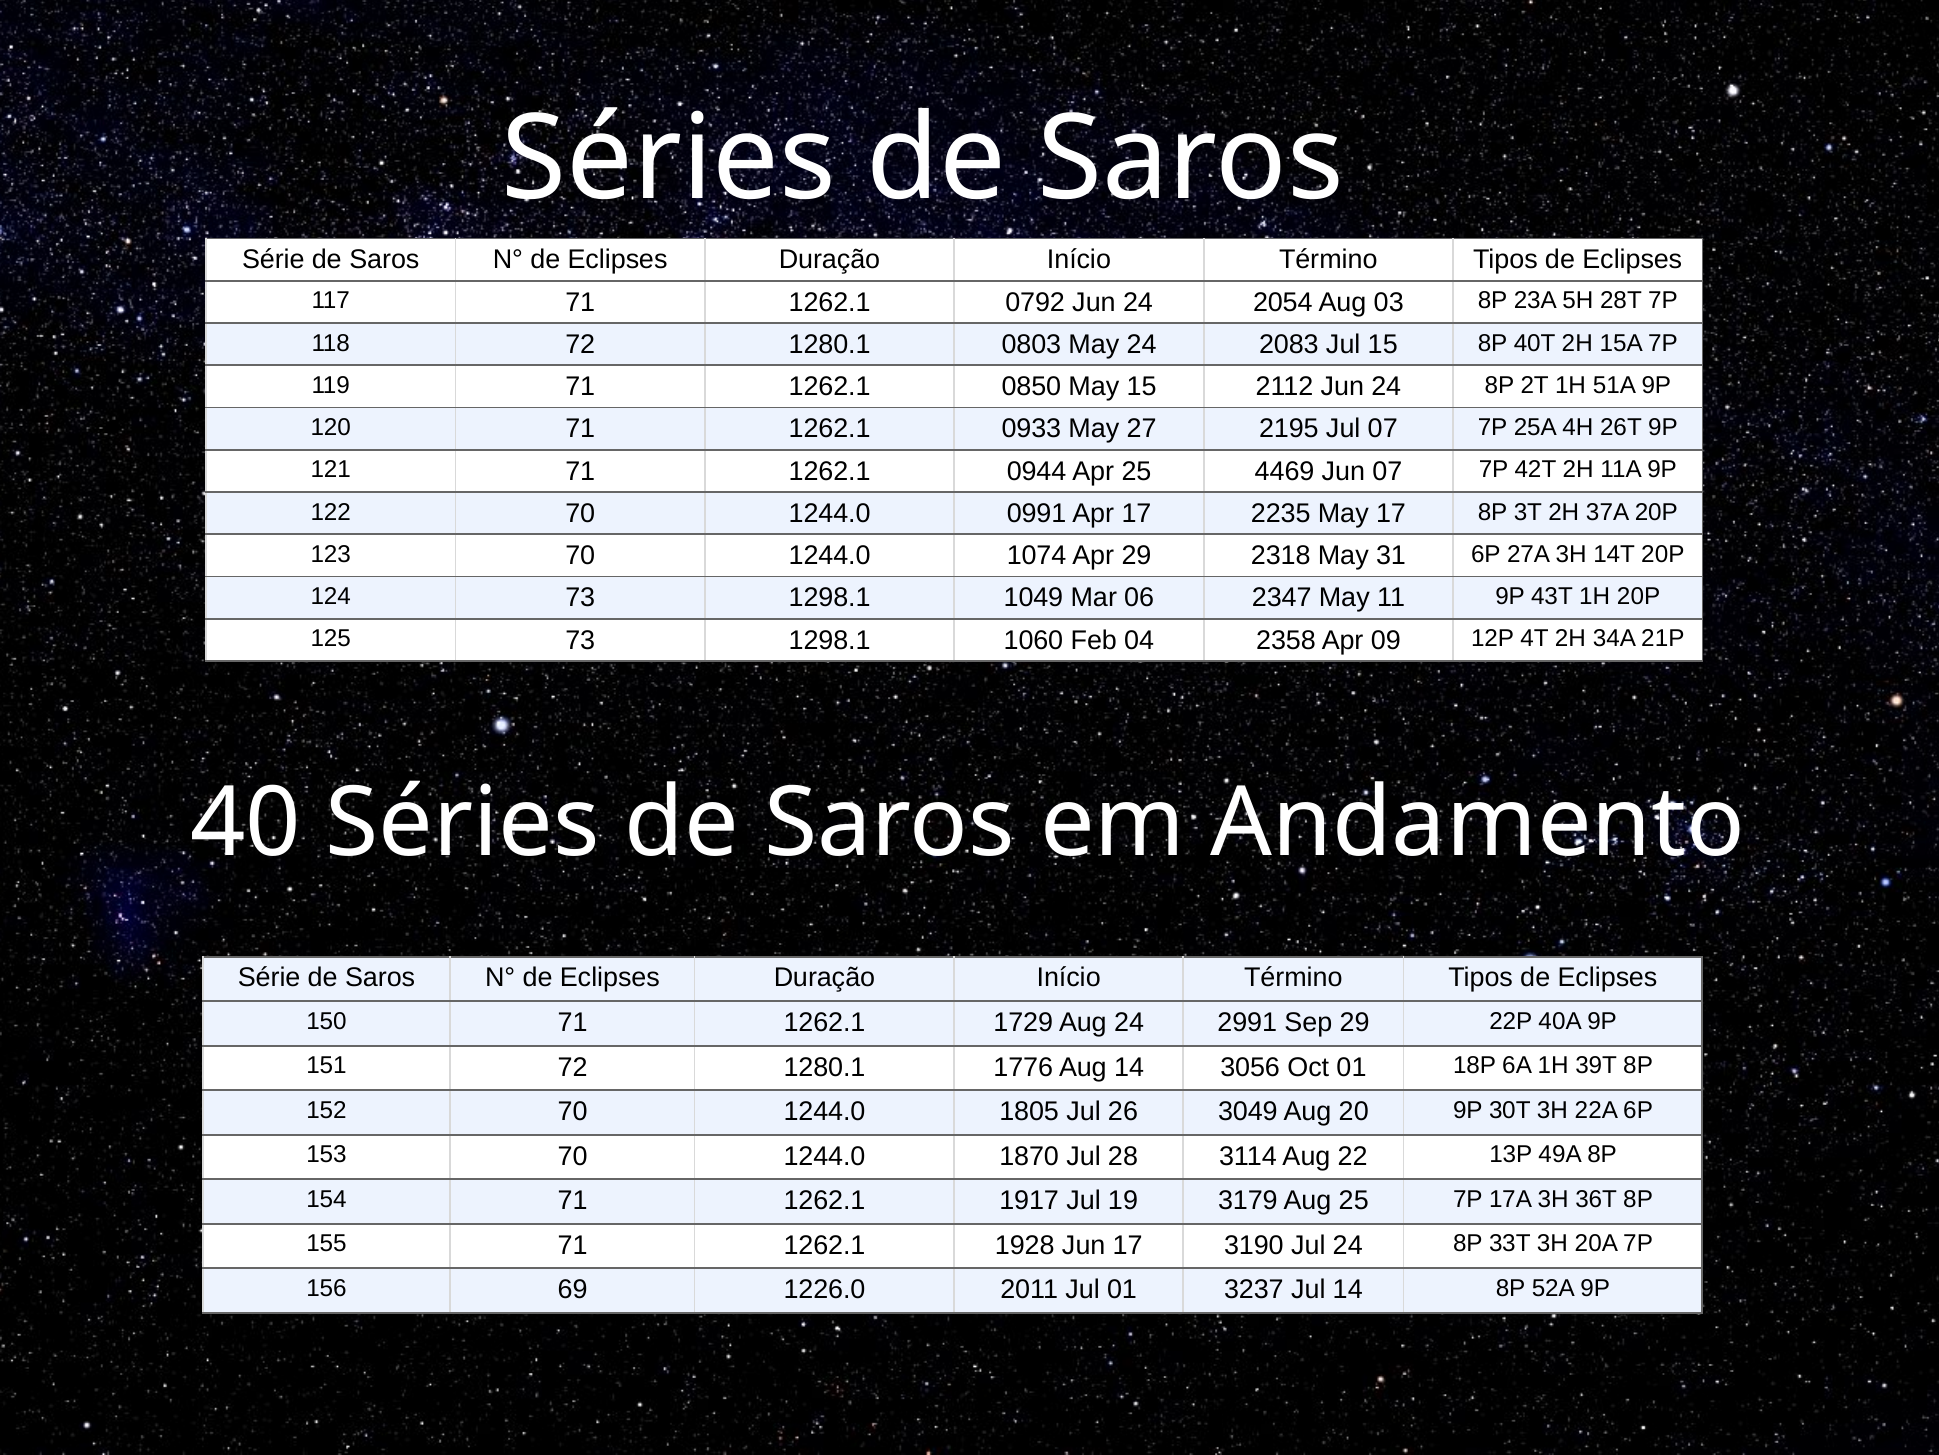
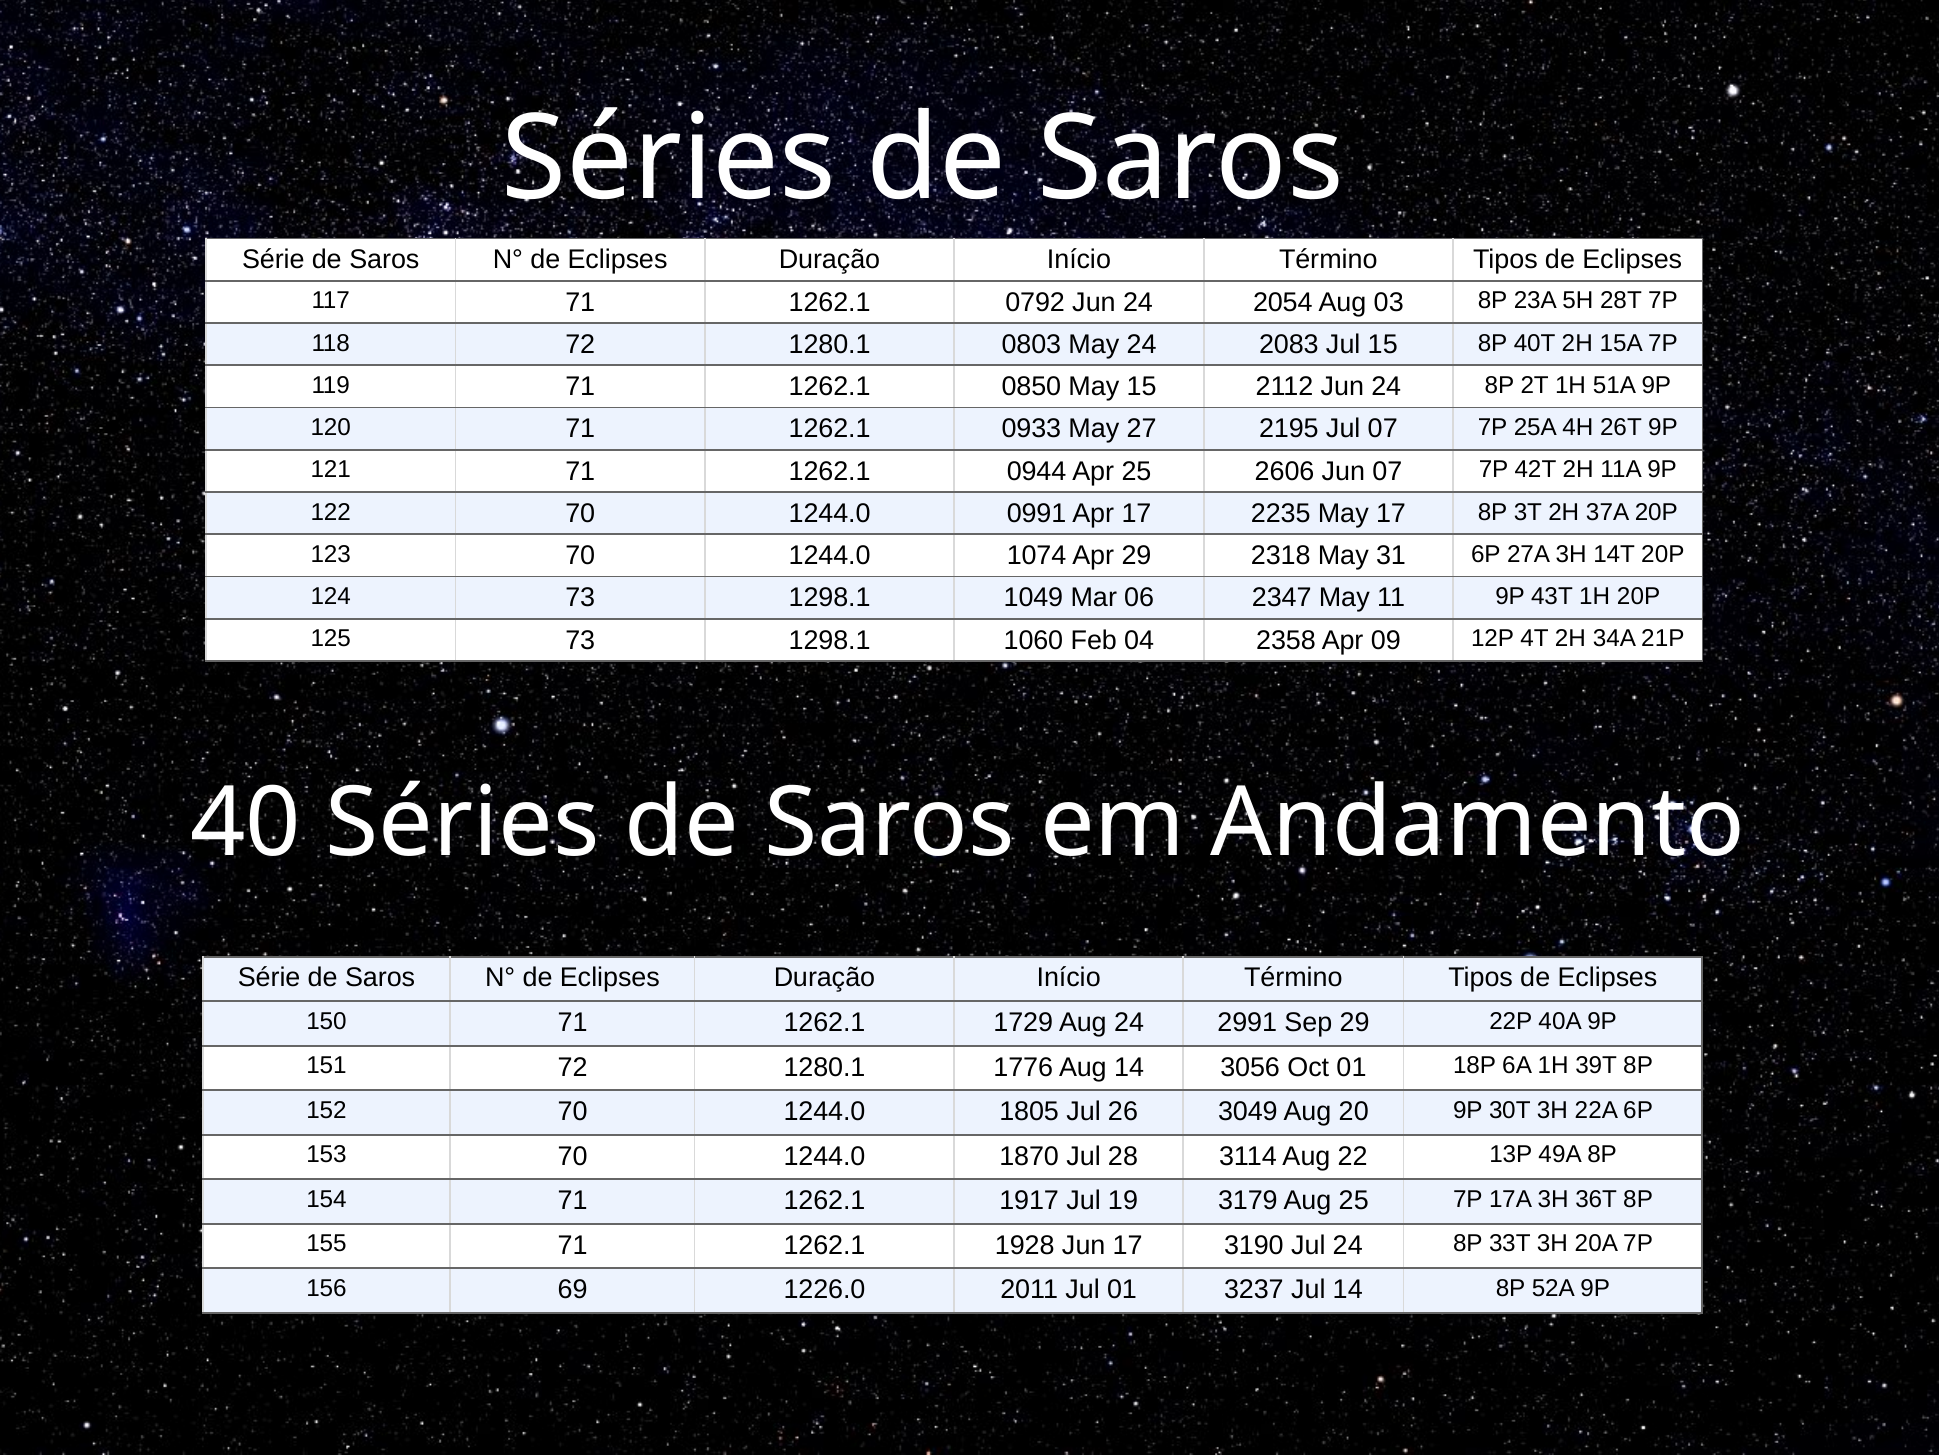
4469: 4469 -> 2606
